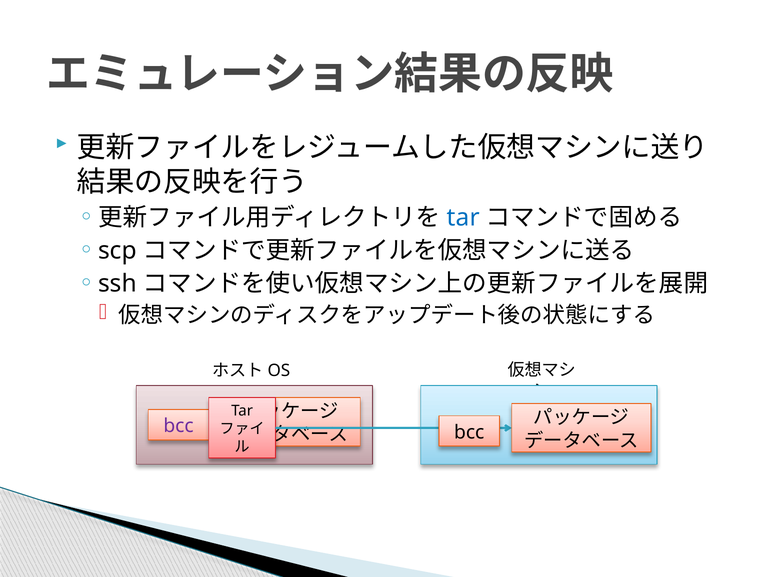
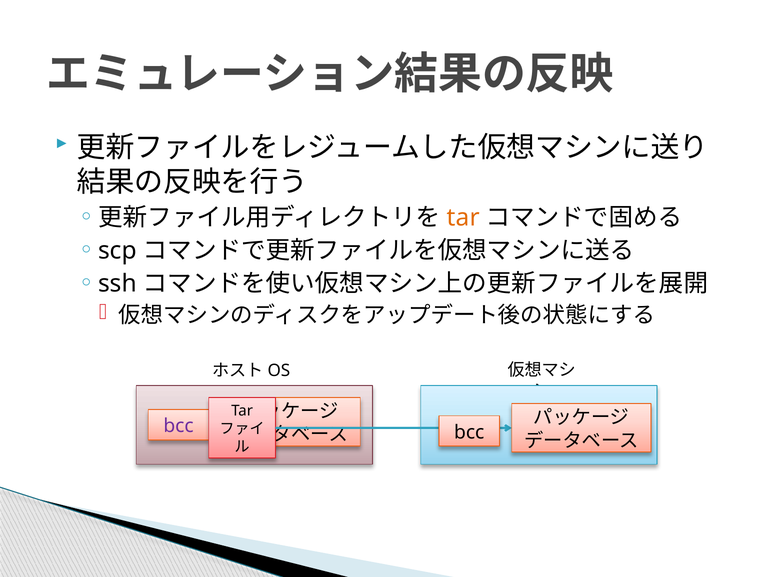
tar at (463, 218) colour: blue -> orange
